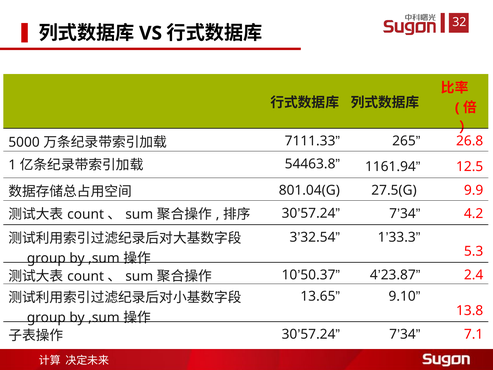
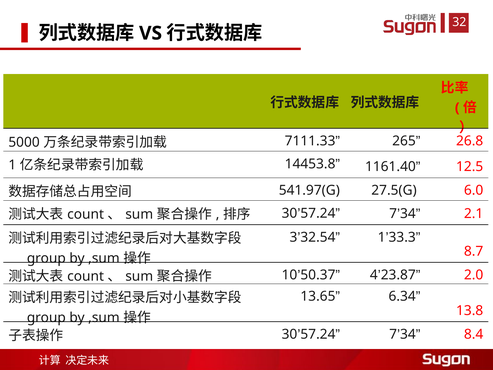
54463.8: 54463.8 -> 14453.8
1161.94: 1161.94 -> 1161.40
801.04(G: 801.04(G -> 541.97(G
9.9: 9.9 -> 6.0
4.2: 4.2 -> 2.1
5.3: 5.3 -> 8.7
2.4: 2.4 -> 2.0
9.10: 9.10 -> 6.34
7.1: 7.1 -> 8.4
